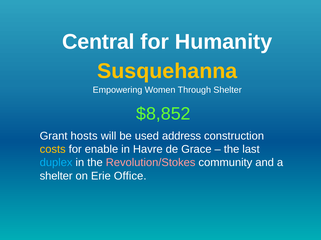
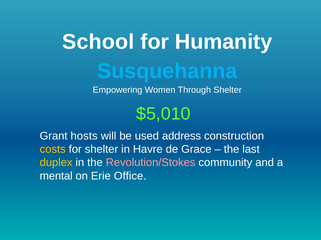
Central: Central -> School
Susquehanna colour: yellow -> light blue
$8,852: $8,852 -> $5,010
for enable: enable -> shelter
duplex colour: light blue -> yellow
shelter at (56, 176): shelter -> mental
